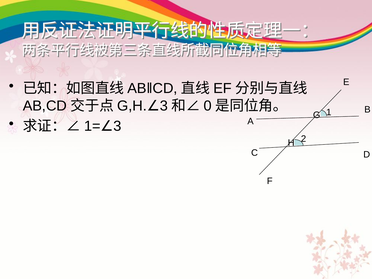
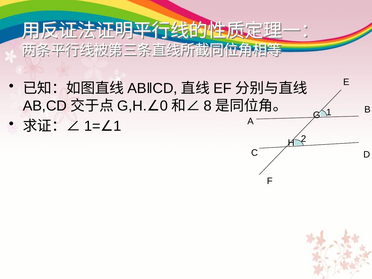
3 at (164, 106): 3 -> 0
0: 0 -> 8
3 at (117, 126): 3 -> 1
